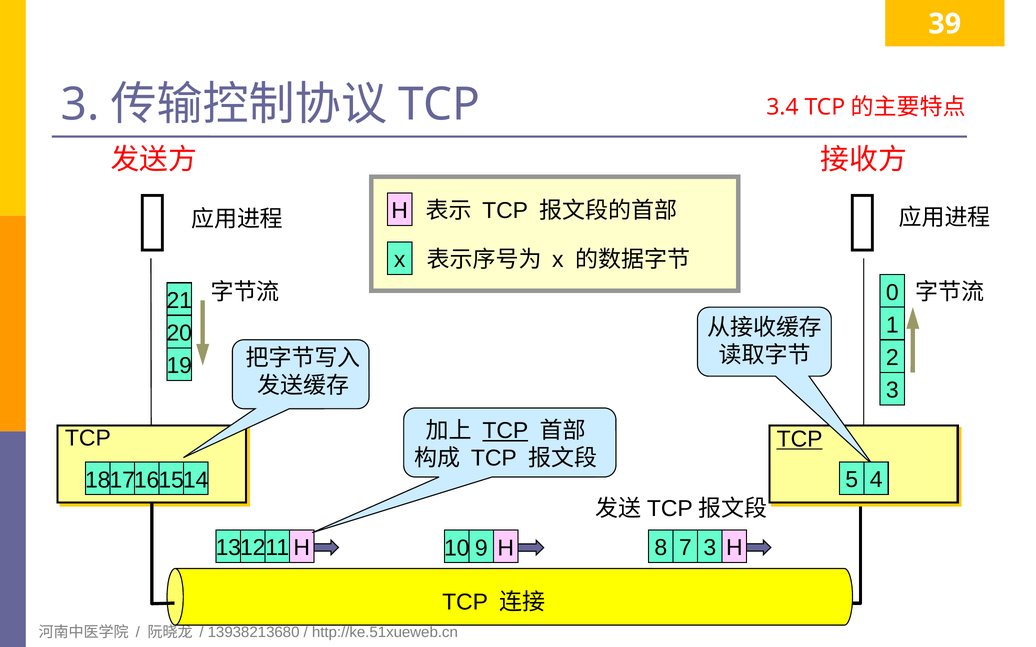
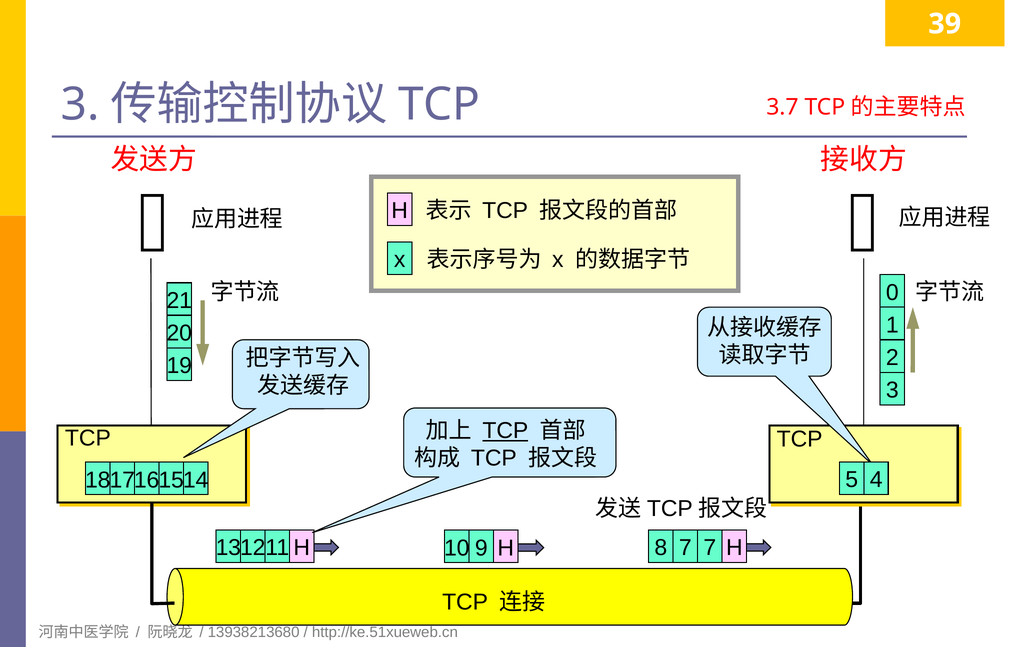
3.4: 3.4 -> 3.7
TCP at (800, 439) underline: present -> none
7 3: 3 -> 7
